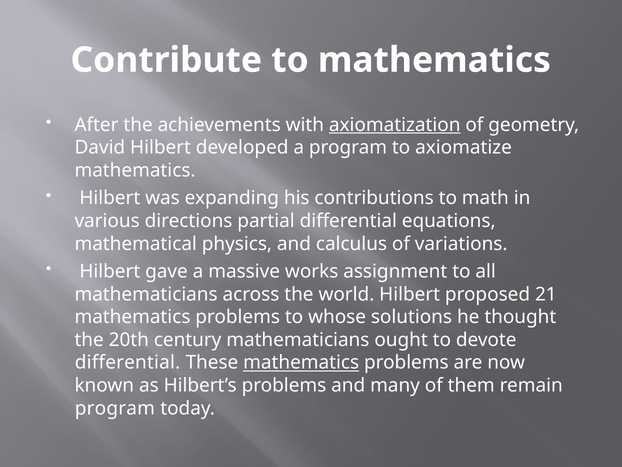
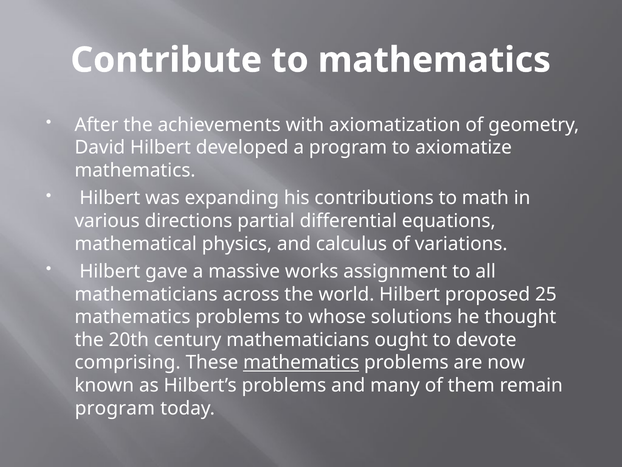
axiomatization underline: present -> none
21: 21 -> 25
differential at (128, 362): differential -> comprising
